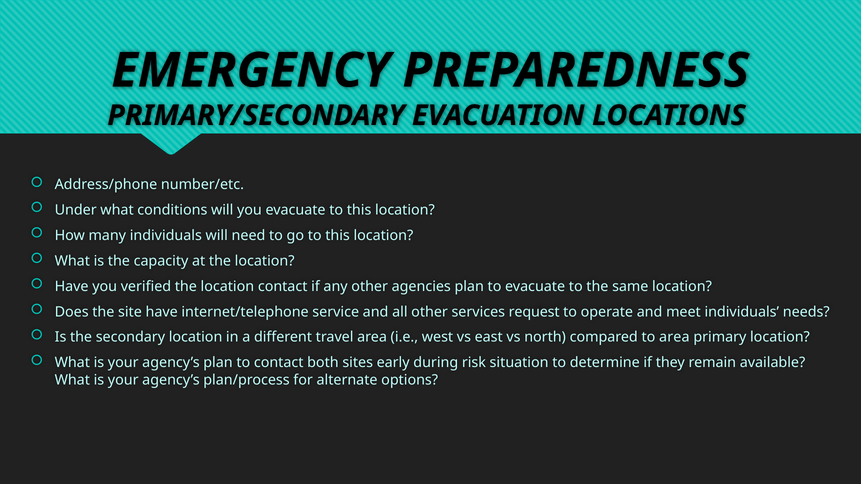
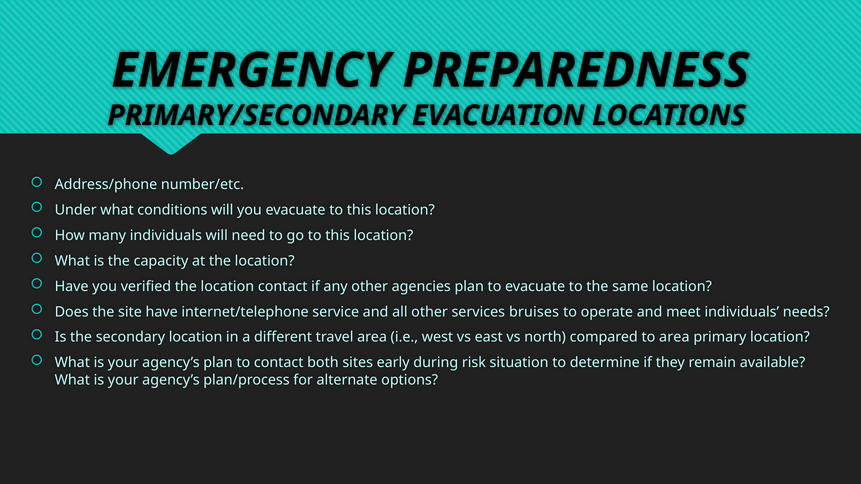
request: request -> bruises
